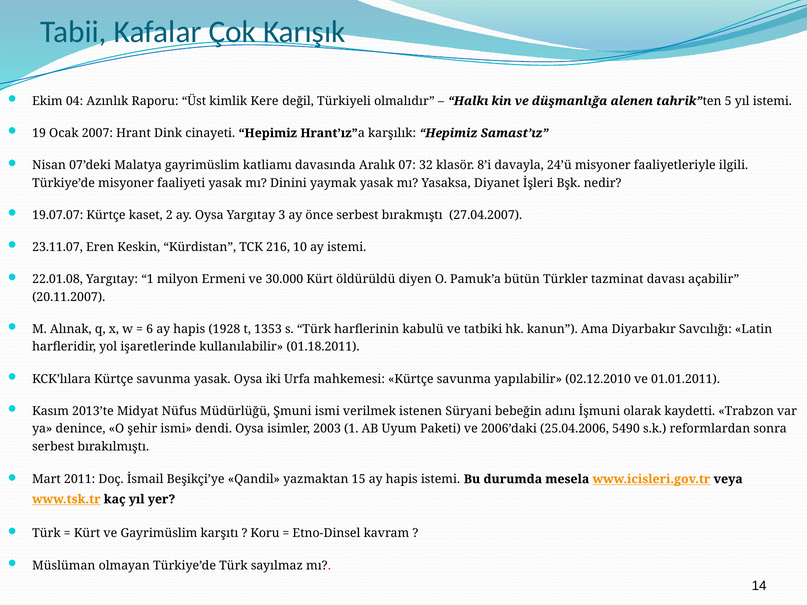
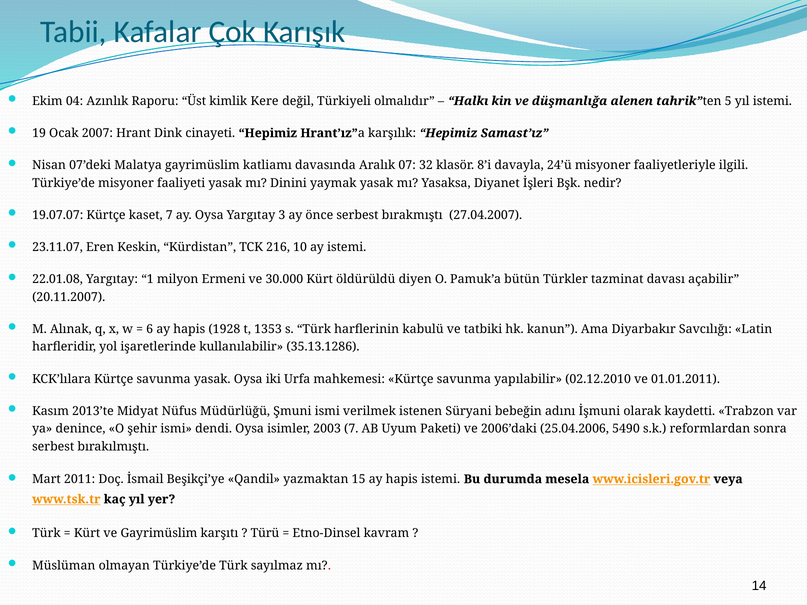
kaset 2: 2 -> 7
01.18.2011: 01.18.2011 -> 35.13.1286
2003 1: 1 -> 7
Koru: Koru -> Türü
